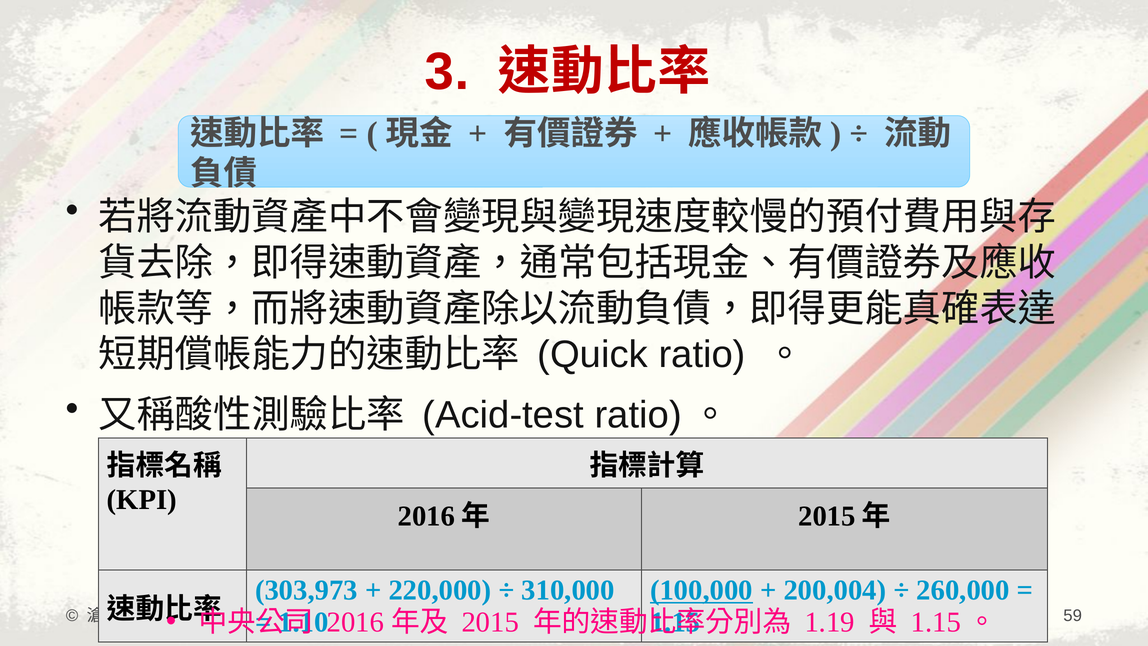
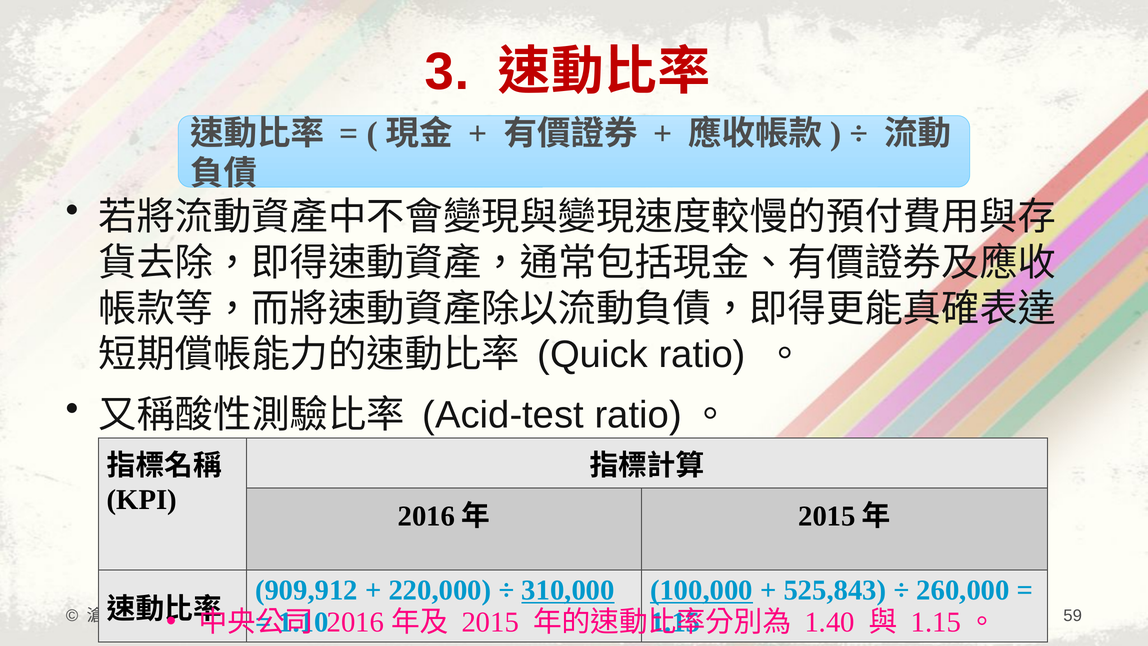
303,973: 303,973 -> 909,912
310,000 underline: none -> present
200,004: 200,004 -> 525,843
1.19: 1.19 -> 1.40
